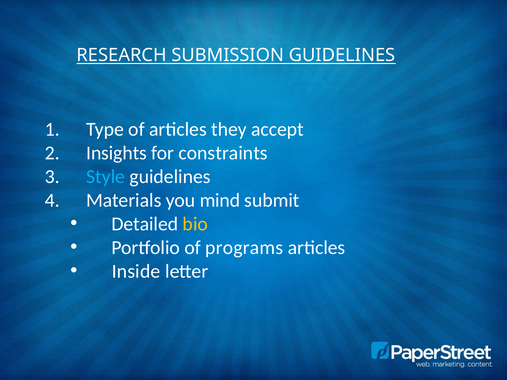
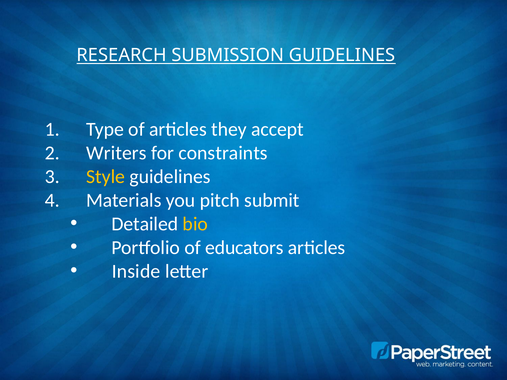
Insights: Insights -> Writers
Style colour: light blue -> yellow
mind: mind -> pitch
programs: programs -> educators
